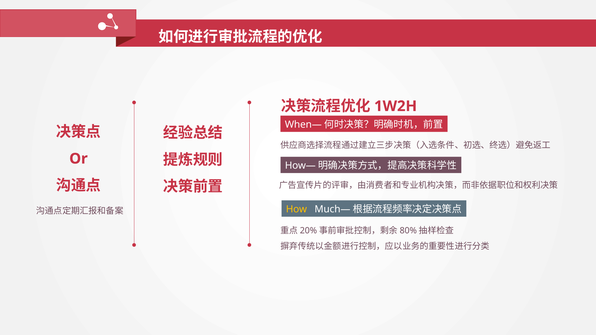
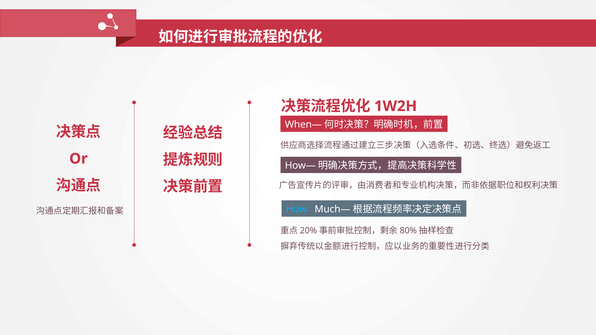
How colour: yellow -> light blue
